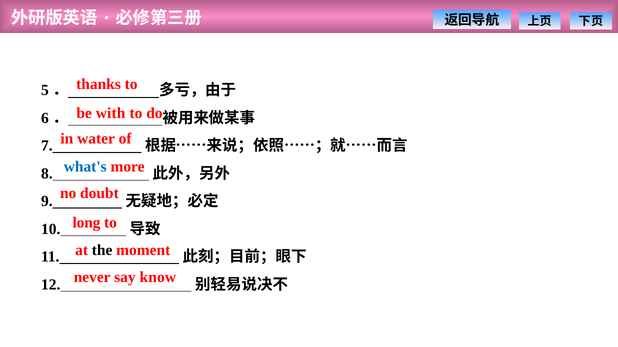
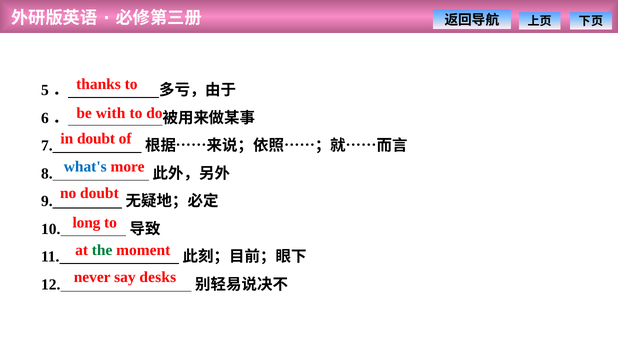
in water: water -> doubt
the colour: black -> green
know: know -> desks
